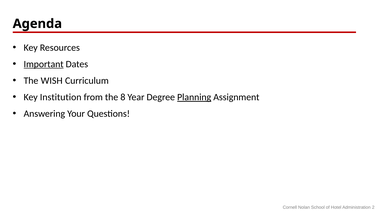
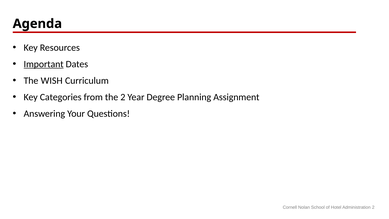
Institution: Institution -> Categories
the 8: 8 -> 2
Planning underline: present -> none
